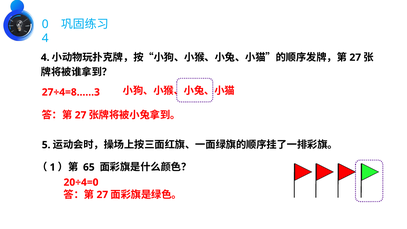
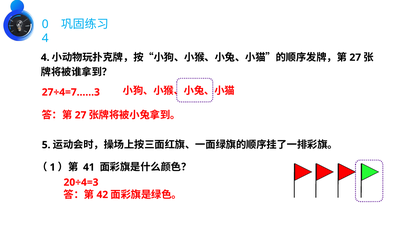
27÷4=8……3: 27÷4=8……3 -> 27÷4=7……3
65: 65 -> 41
20÷4=0: 20÷4=0 -> 20÷4=3
27 at (102, 195): 27 -> 42
